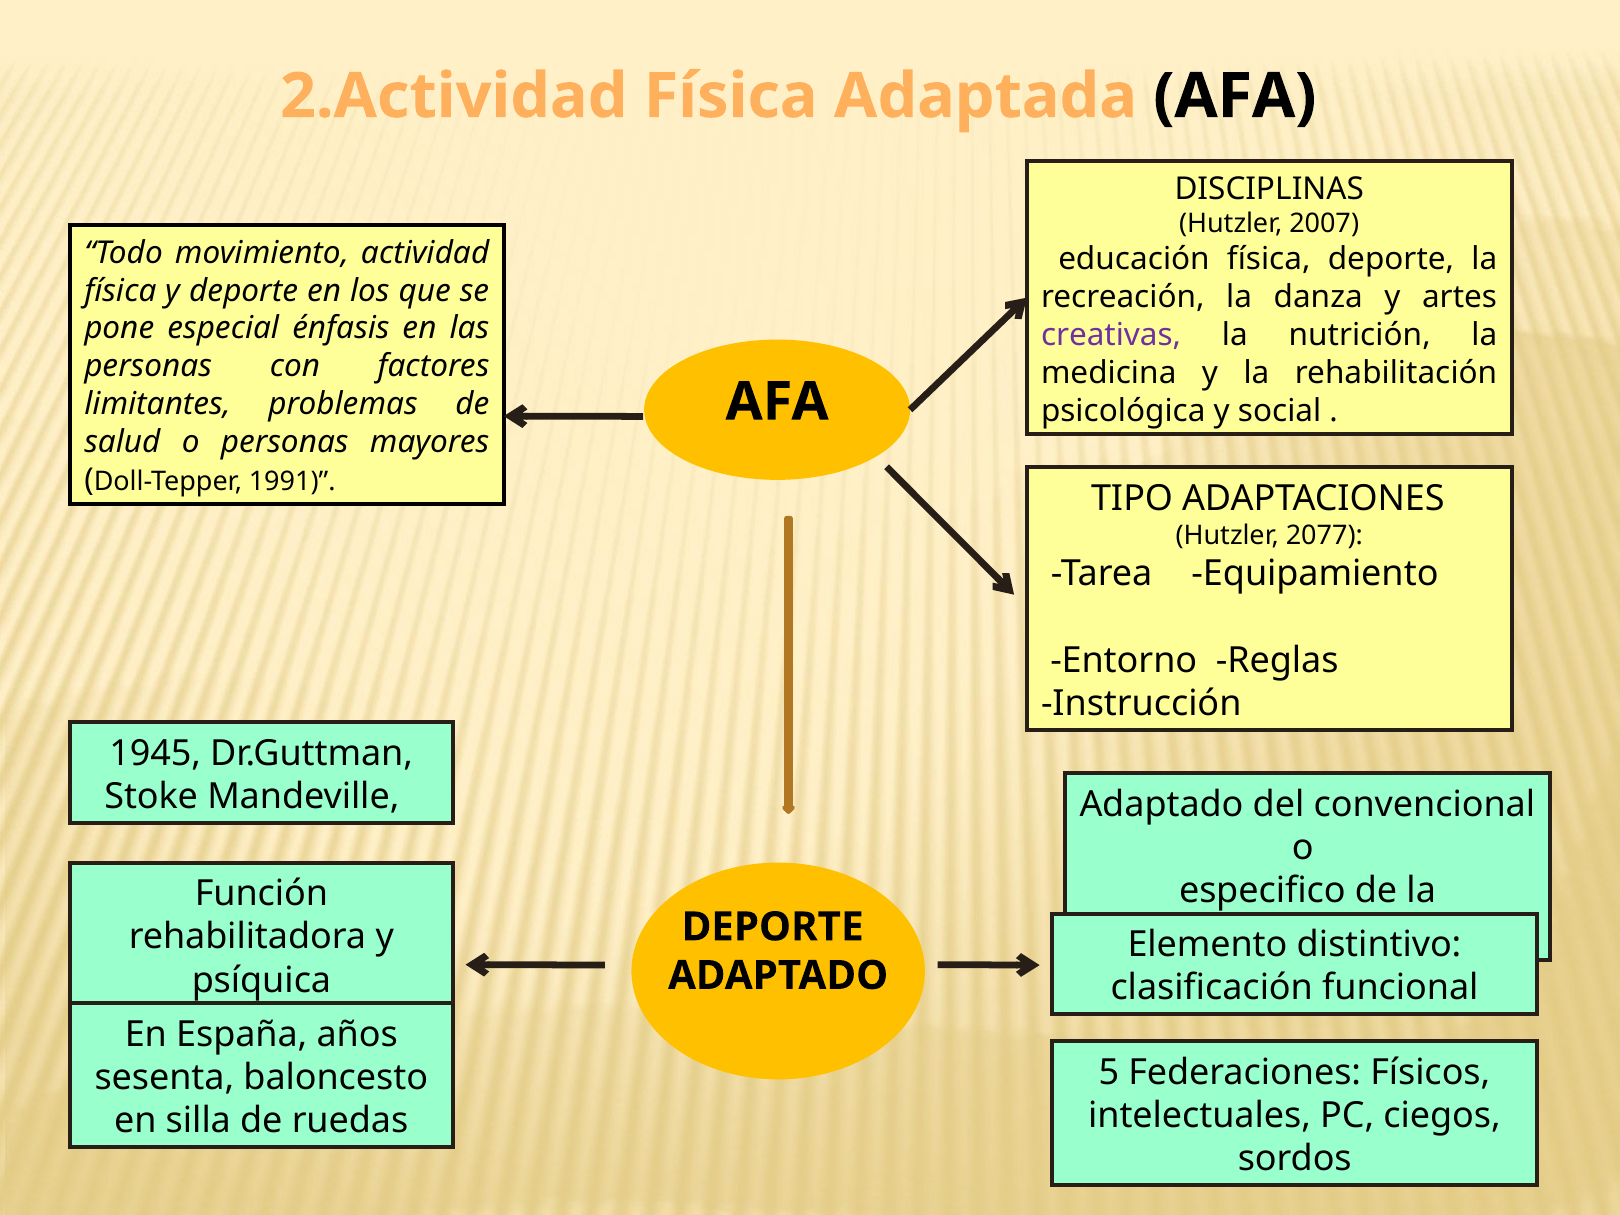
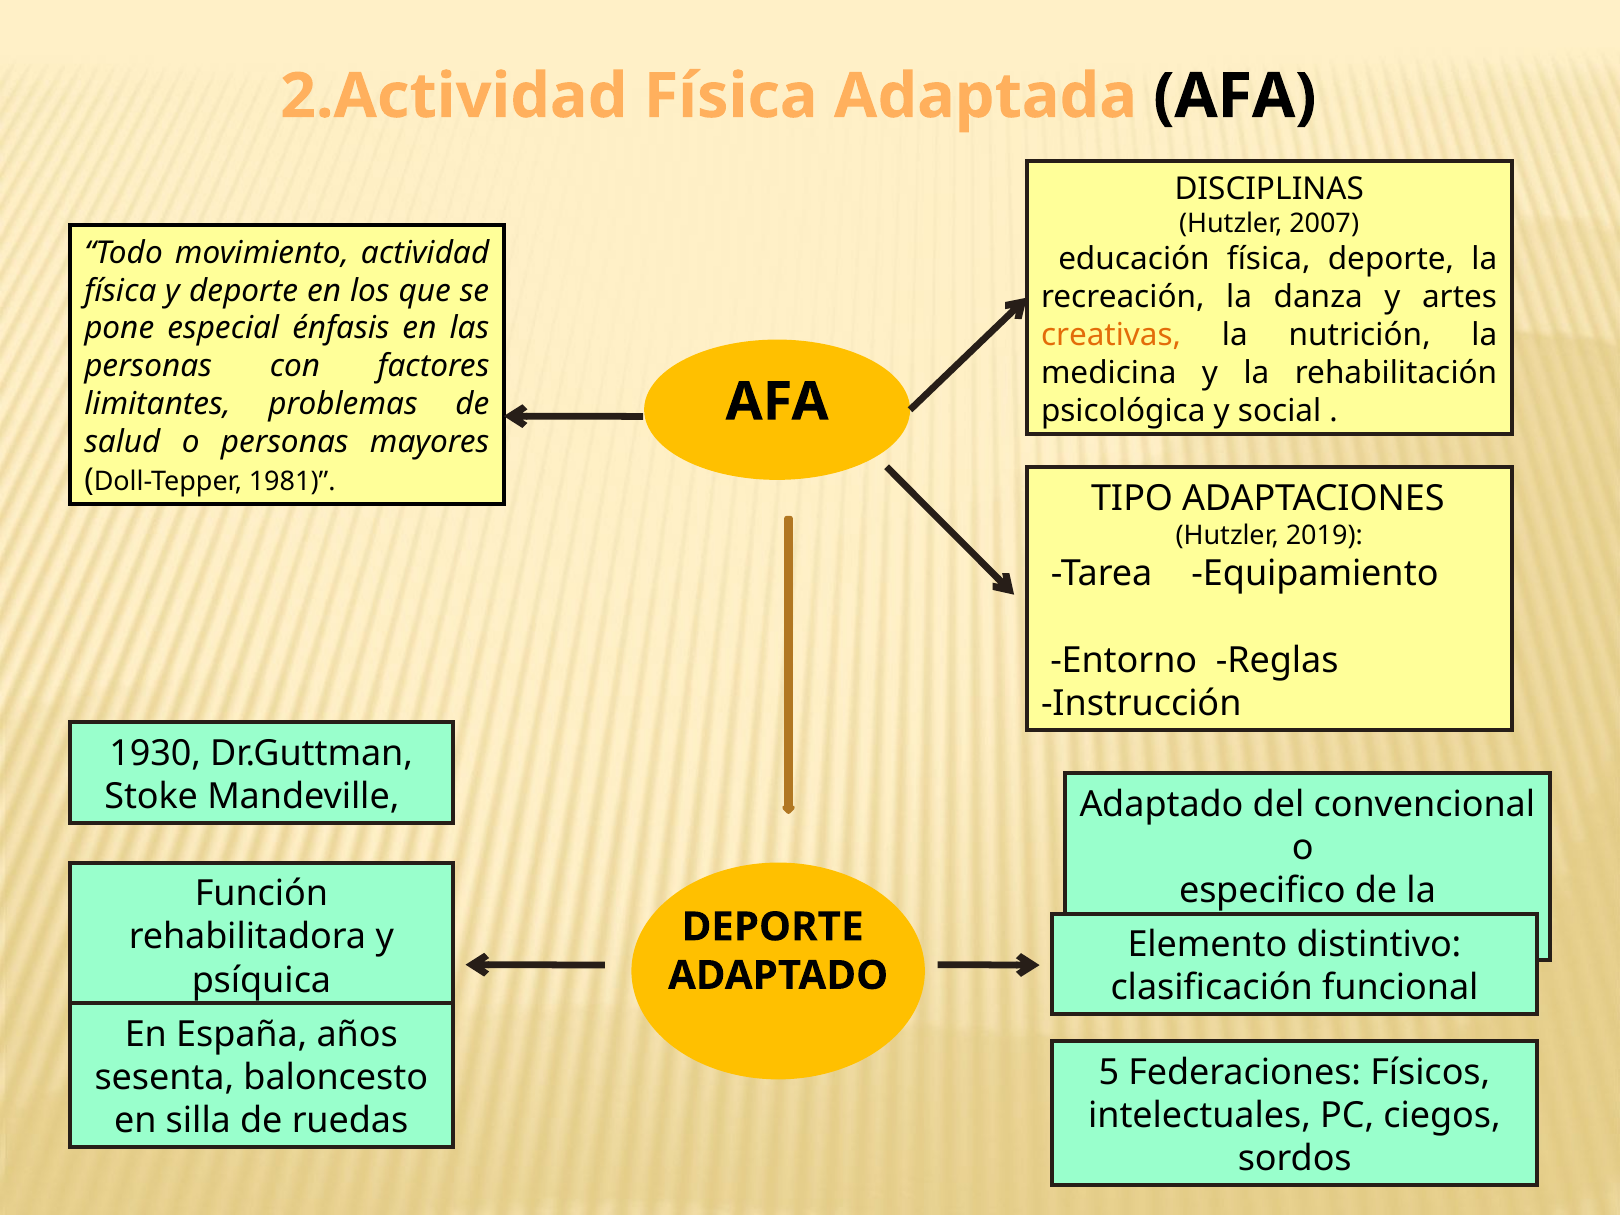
creativas colour: purple -> orange
1991: 1991 -> 1981
2077: 2077 -> 2019
1945: 1945 -> 1930
